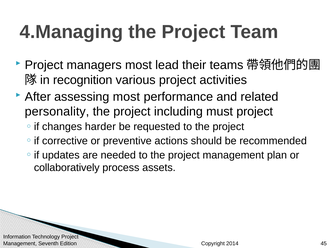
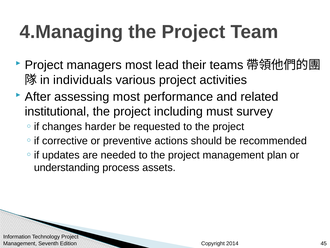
recognition: recognition -> individuals
personality: personality -> institutional
must project: project -> survey
collaboratively: collaboratively -> understanding
